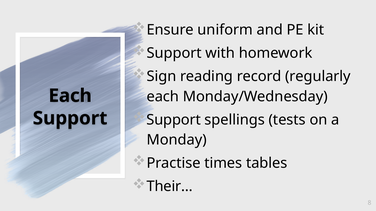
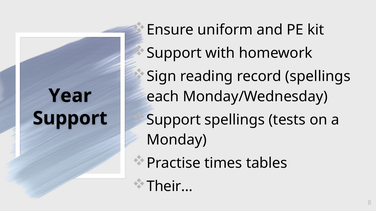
record regularly: regularly -> spellings
Each at (70, 96): Each -> Year
